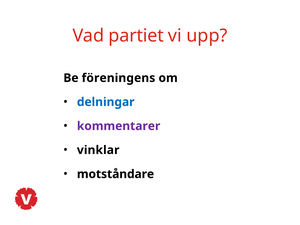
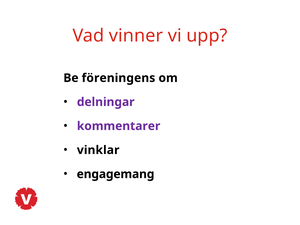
partiet: partiet -> vinner
delningar colour: blue -> purple
motståndare: motståndare -> engagemang
